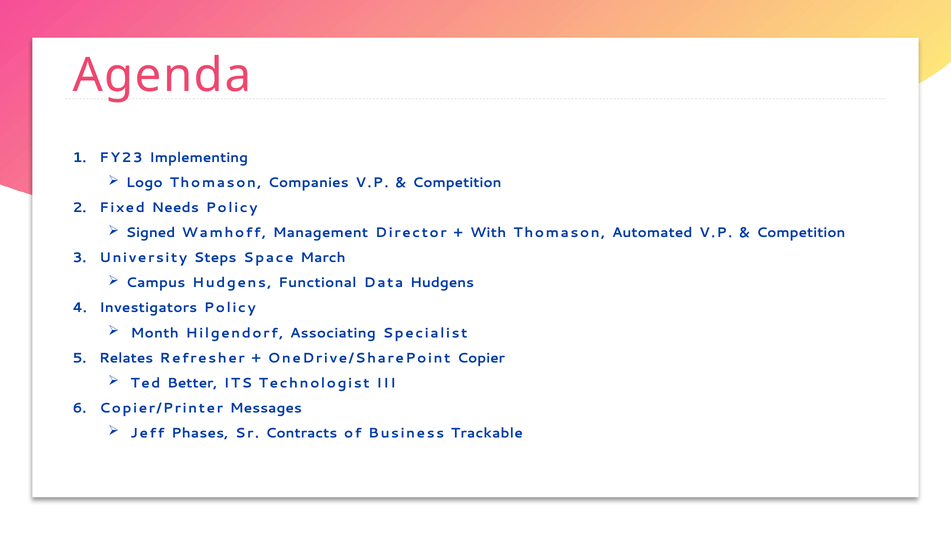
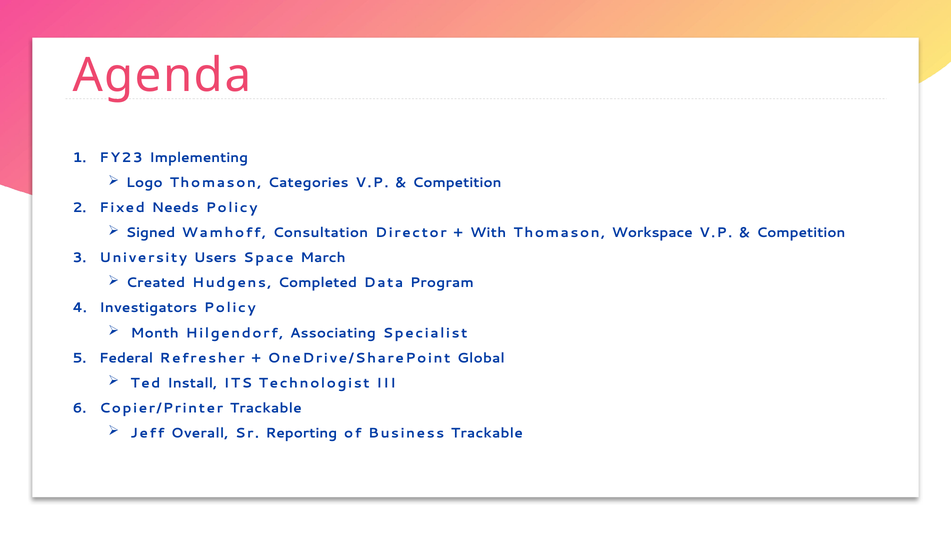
Companies: Companies -> Categories
Management: Management -> Consultation
Automated: Automated -> Workspace
Steps: Steps -> Users
Campus: Campus -> Created
Functional: Functional -> Completed
Data Hudgens: Hudgens -> Program
Relates: Relates -> Federal
Copier: Copier -> Global
Better: Better -> Install
Copier/Printer Messages: Messages -> Trackable
Phases: Phases -> Overall
Contracts: Contracts -> Reporting
